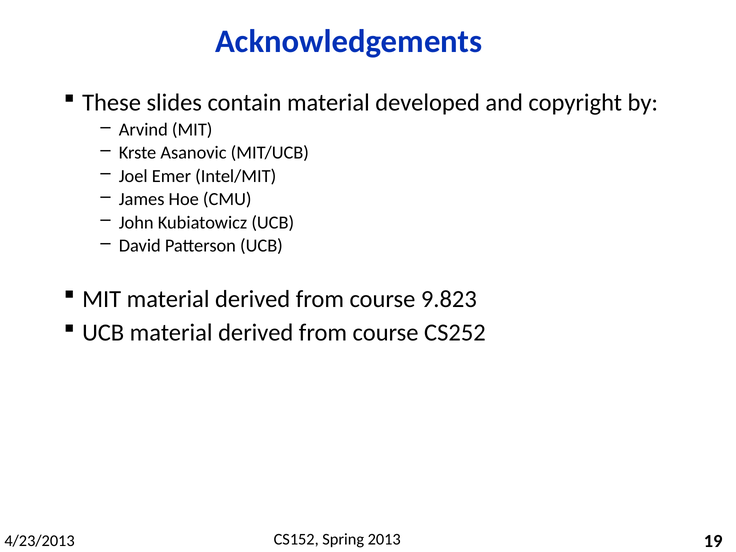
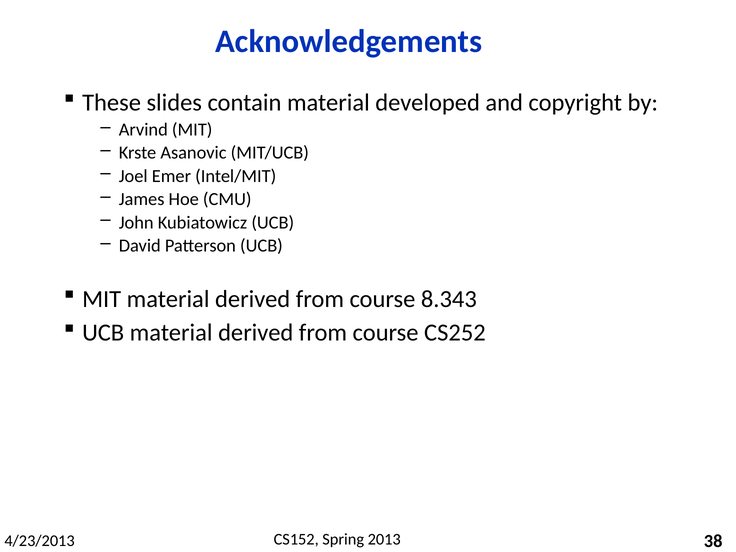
9.823: 9.823 -> 8.343
19: 19 -> 38
